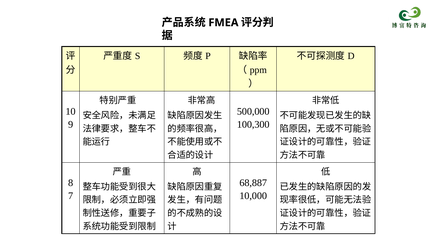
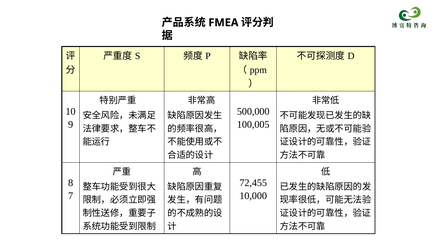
100,300: 100,300 -> 100,005
68,887: 68,887 -> 72,455
